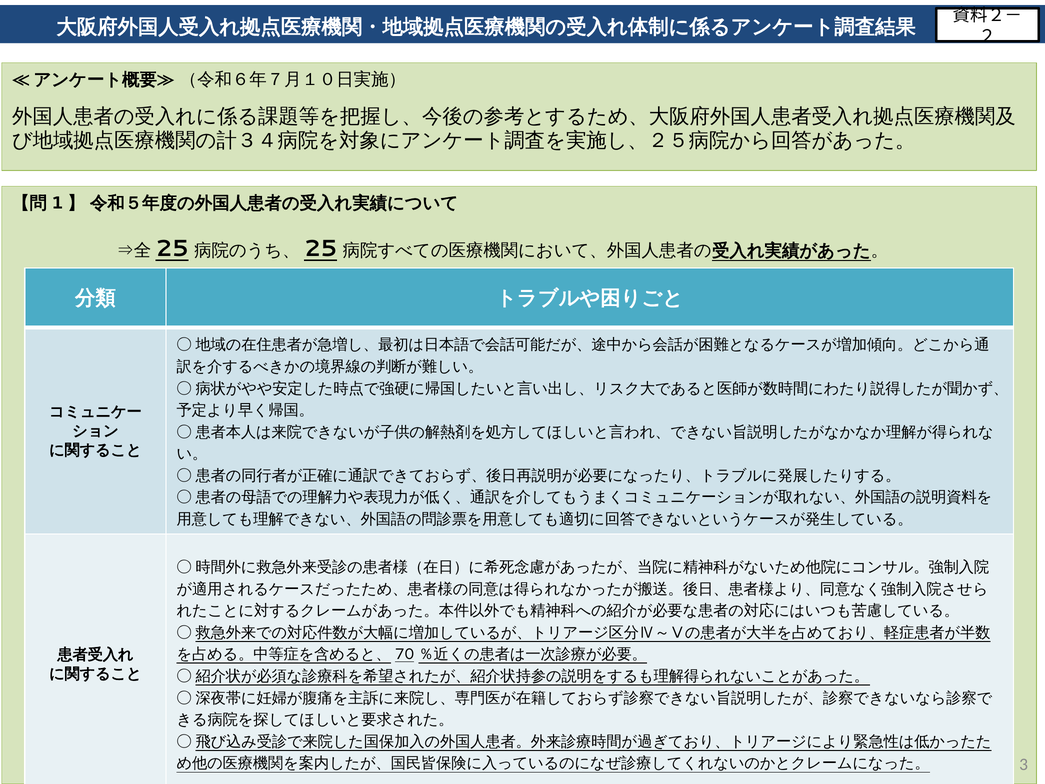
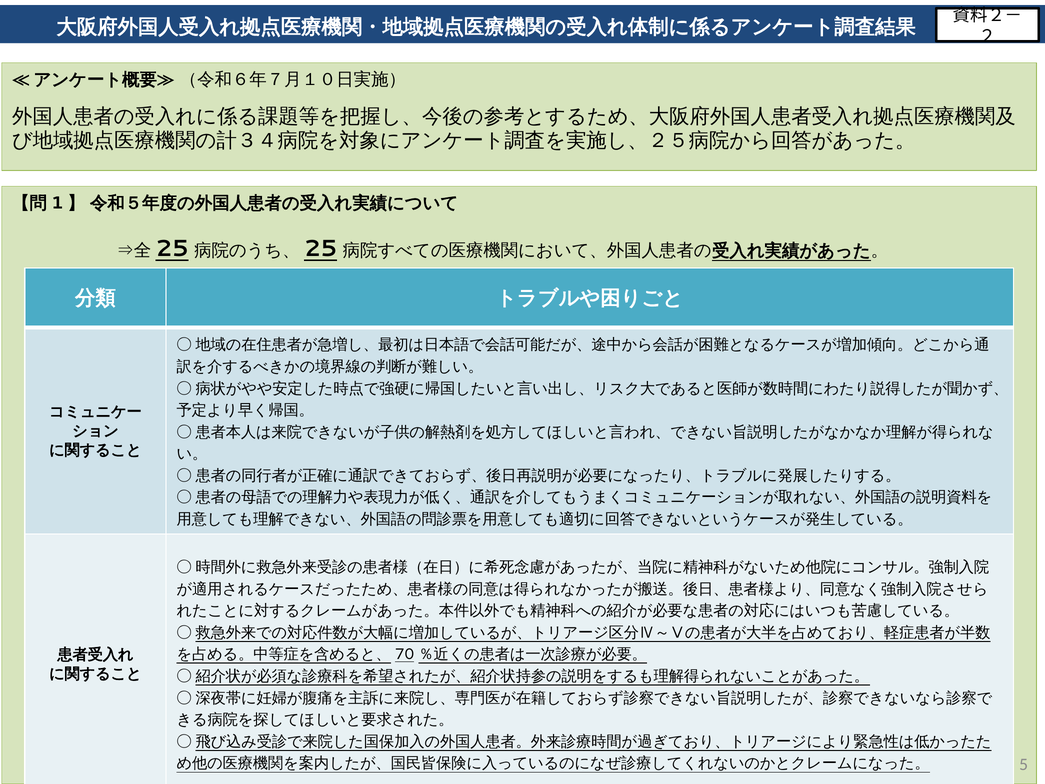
3: 3 -> 5
